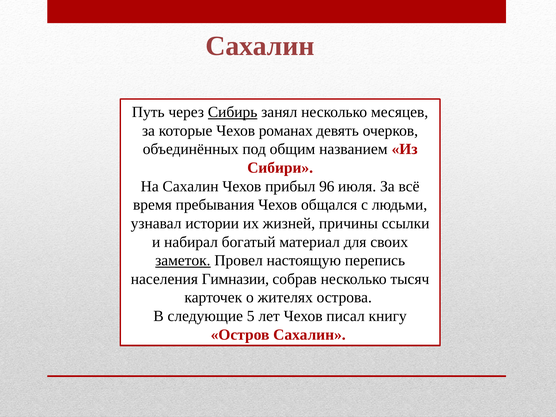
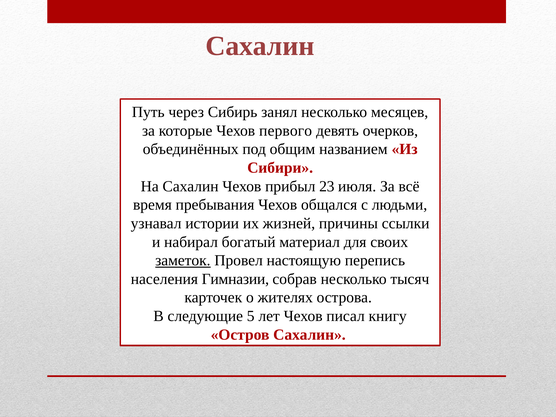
Сибирь underline: present -> none
романах: романах -> первого
96: 96 -> 23
